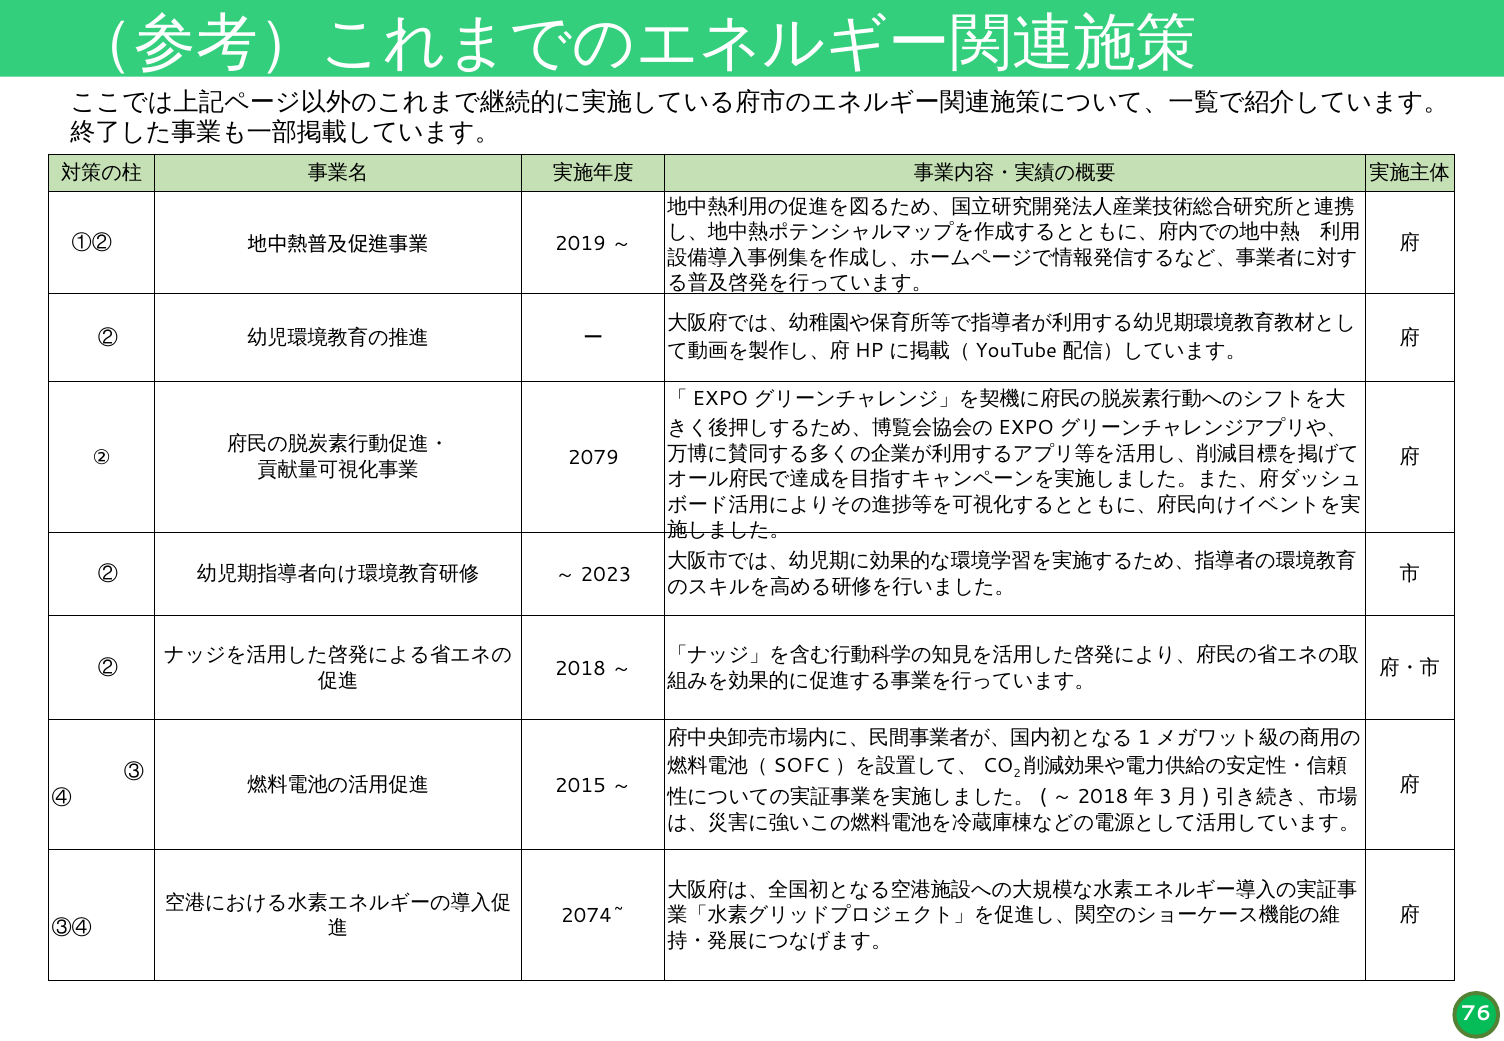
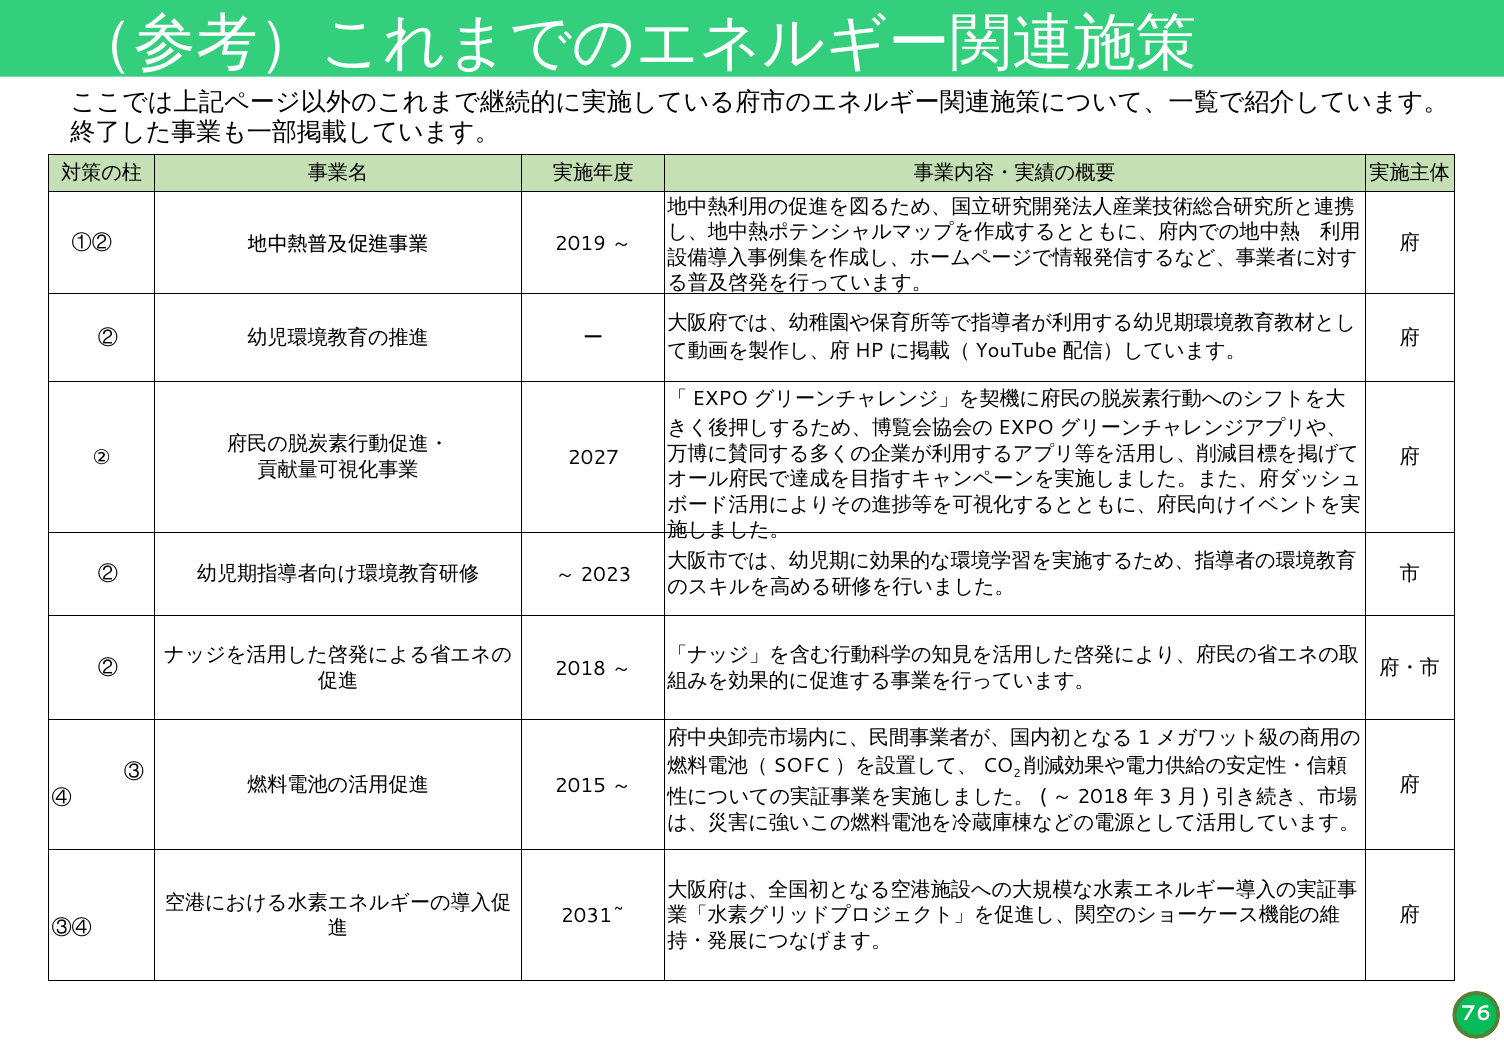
2079: 2079 -> 2027
2074~: 2074~ -> 2031~
